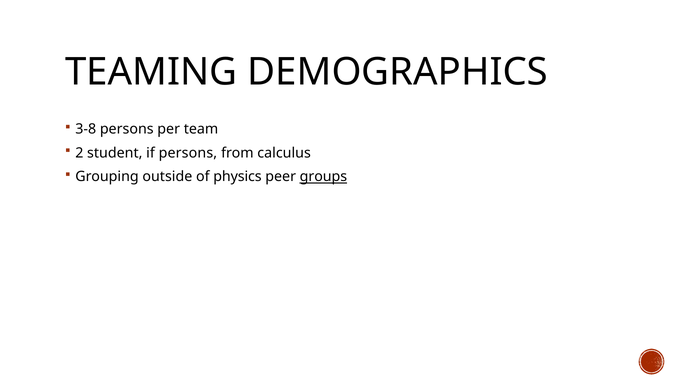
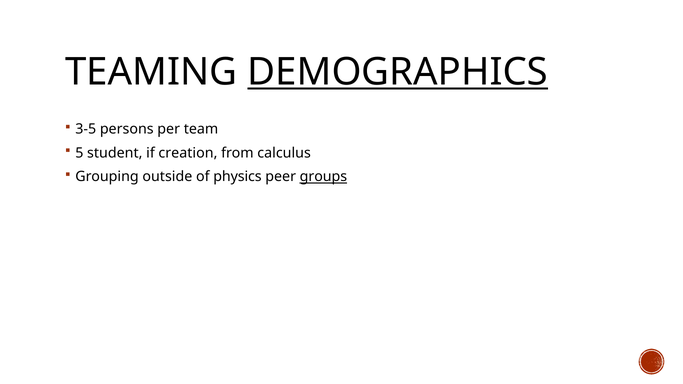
DEMOGRAPHICS underline: none -> present
3-8: 3-8 -> 3-5
2: 2 -> 5
if persons: persons -> creation
